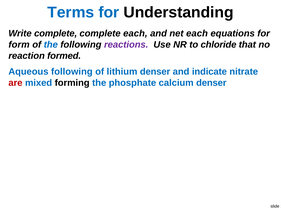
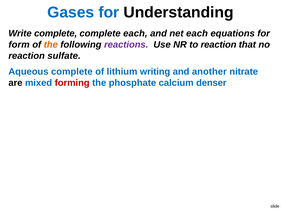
Terms: Terms -> Gases
the at (51, 45) colour: blue -> orange
to chloride: chloride -> reaction
formed: formed -> sulfate
Aqueous following: following -> complete
lithium denser: denser -> writing
indicate: indicate -> another
are colour: red -> black
forming colour: black -> red
